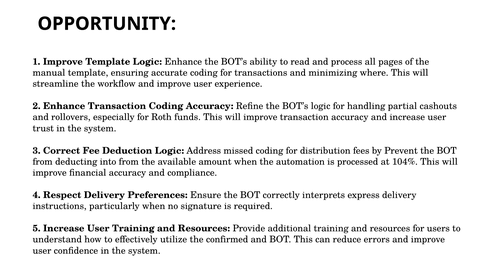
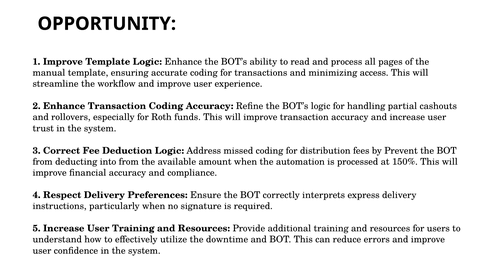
where: where -> access
104%: 104% -> 150%
confirmed: confirmed -> downtime
